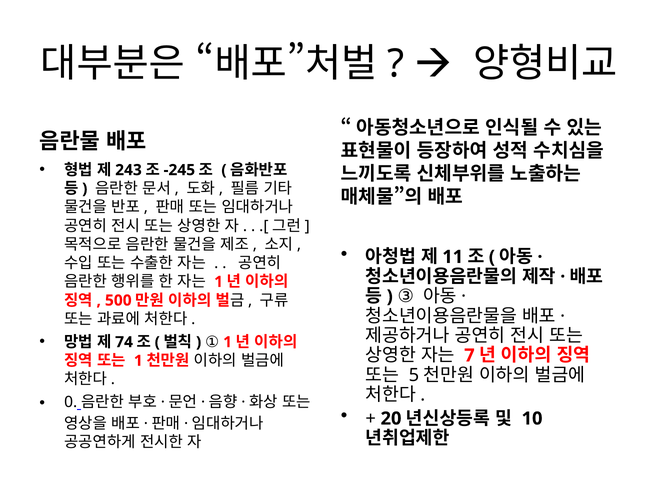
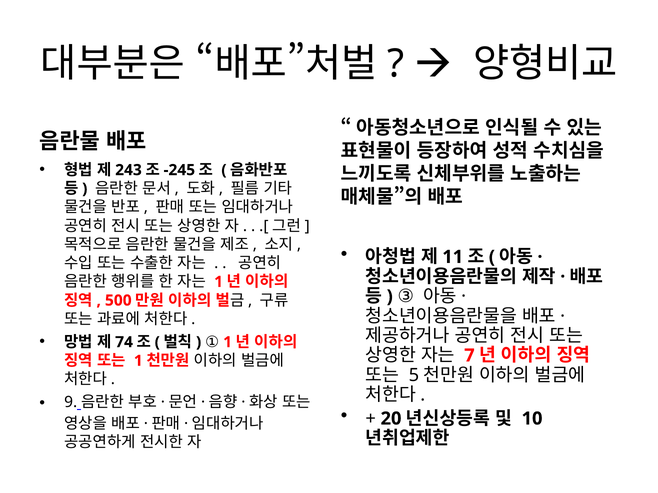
0: 0 -> 9
